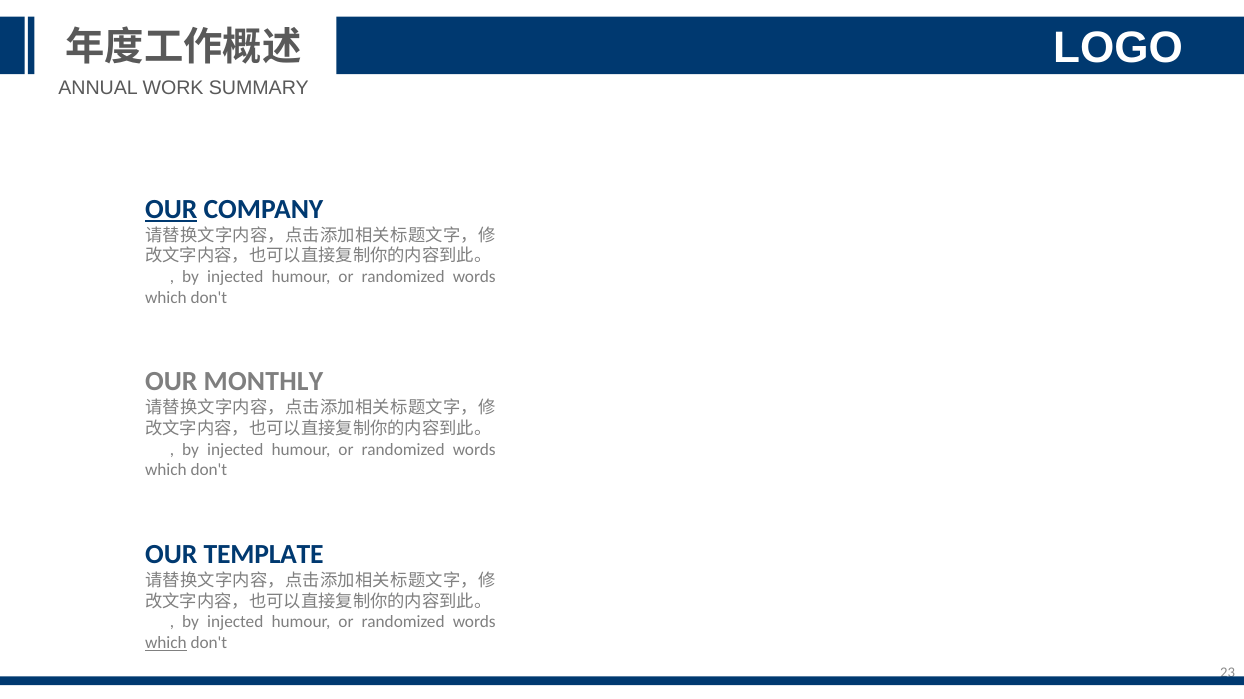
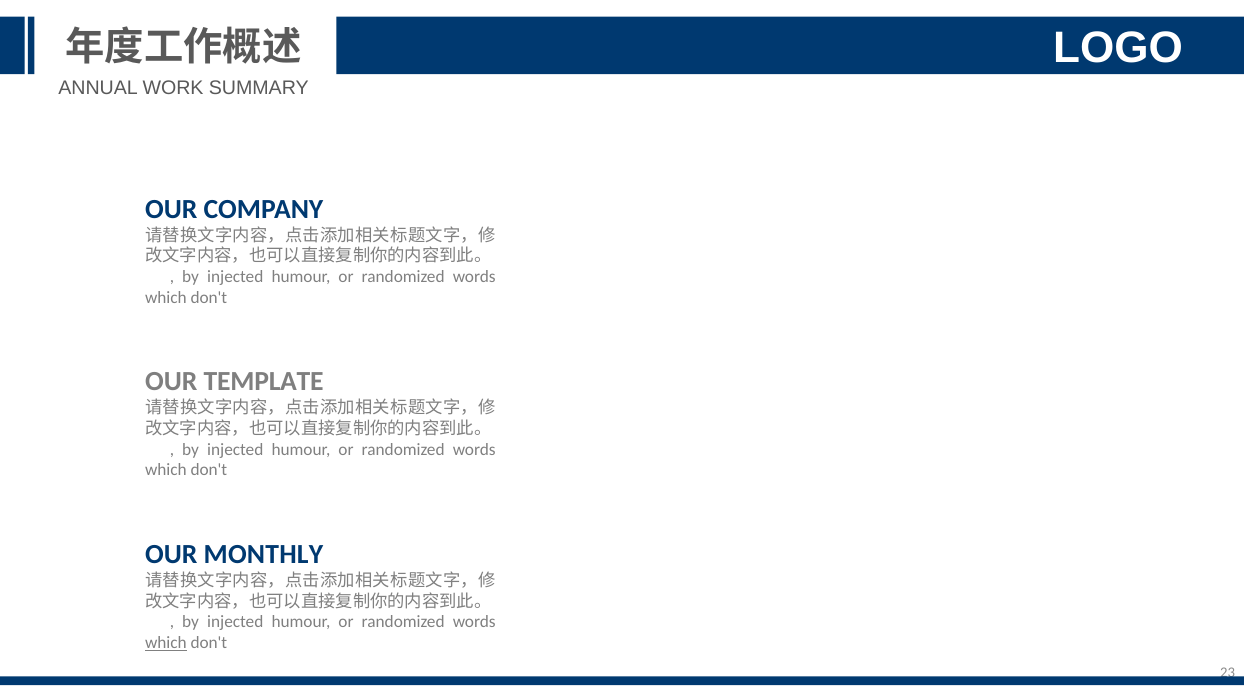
OUR at (171, 209) underline: present -> none
MONTHLY: MONTHLY -> TEMPLATE
TEMPLATE: TEMPLATE -> MONTHLY
